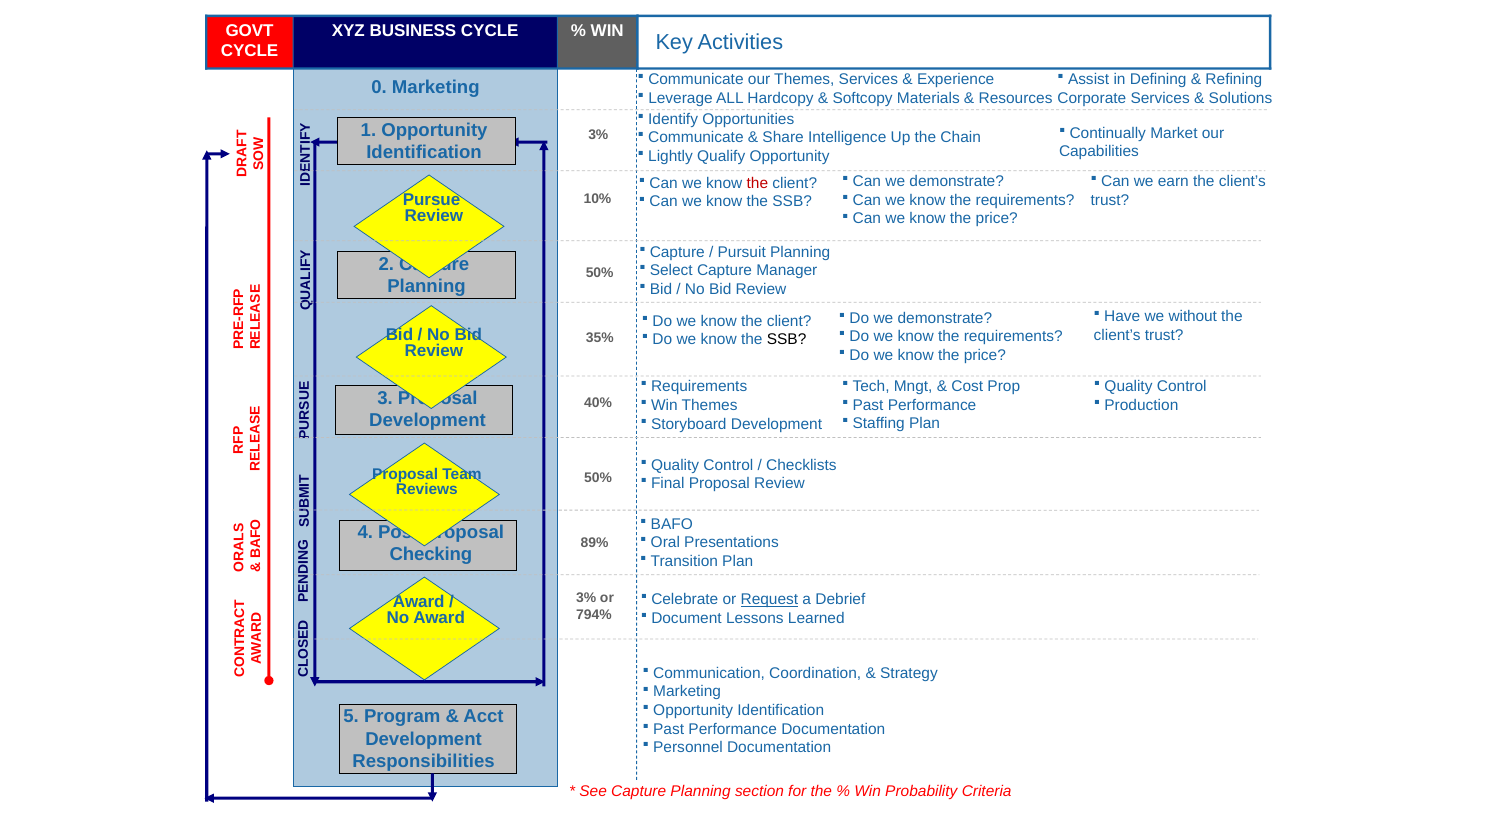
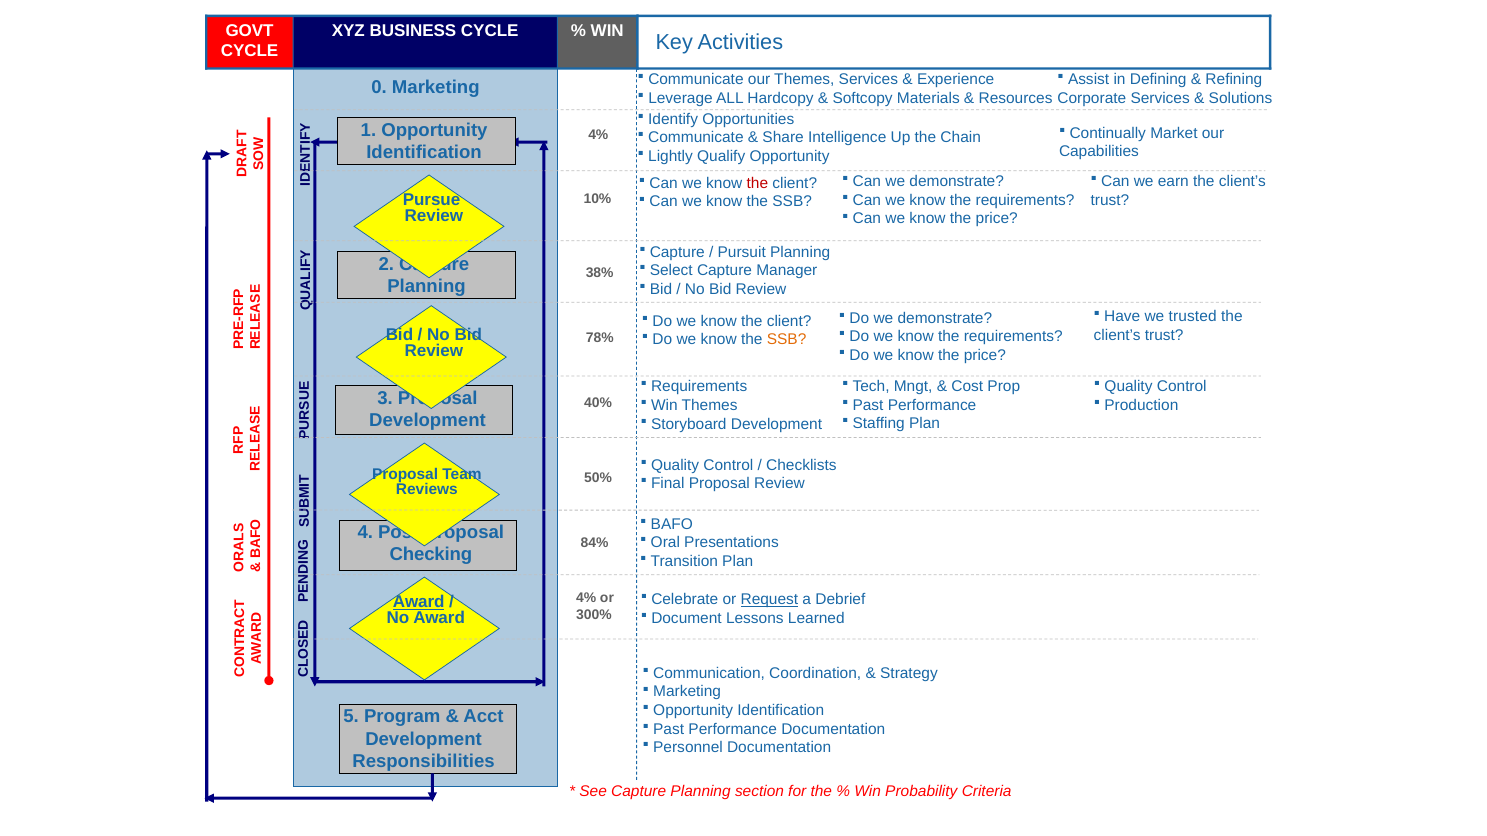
3% at (598, 135): 3% -> 4%
50% at (600, 273): 50% -> 38%
without: without -> trusted
35%: 35% -> 78%
SSB at (787, 340) colour: black -> orange
89%: 89% -> 84%
3% at (586, 598): 3% -> 4%
Award at (419, 602) underline: none -> present
794%: 794% -> 300%
